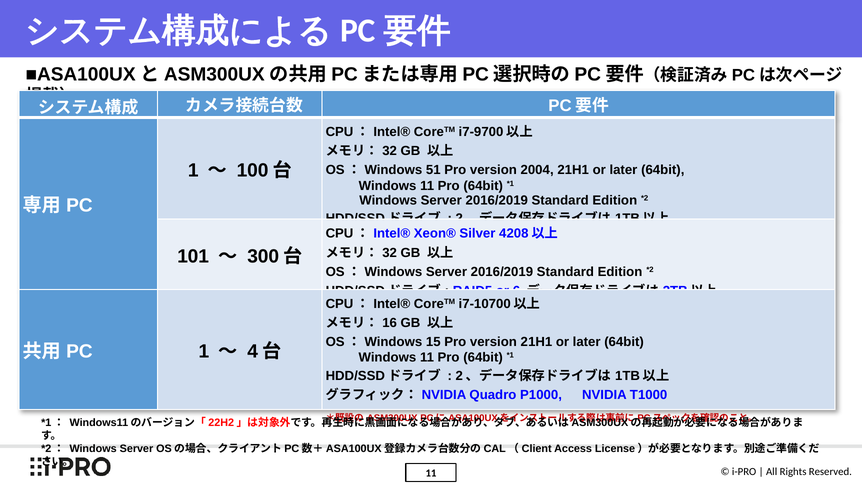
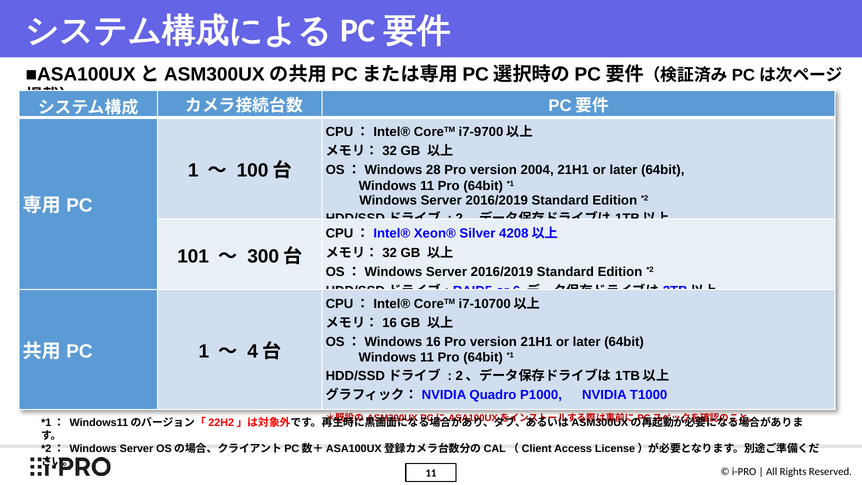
51: 51 -> 28
Windows 15: 15 -> 16
